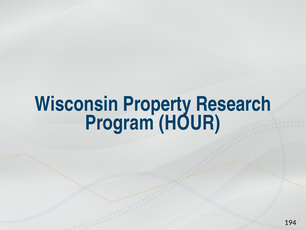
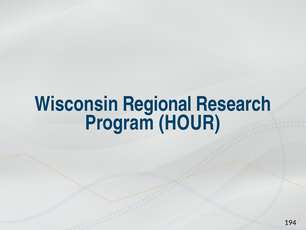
Property: Property -> Regional
